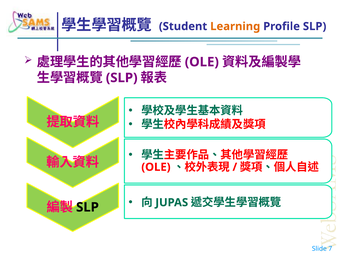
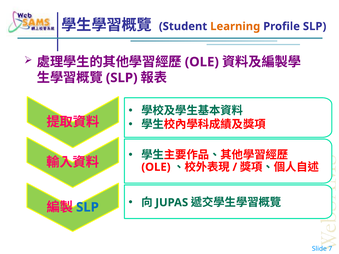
SLP at (87, 207) colour: black -> blue
